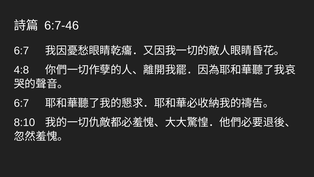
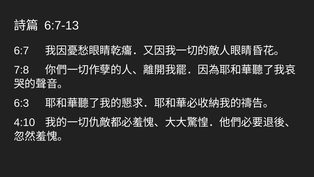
6:7-46: 6:7-46 -> 6:7-13
4:8: 4:8 -> 7:8
6:7 at (21, 103): 6:7 -> 6:3
8:10: 8:10 -> 4:10
